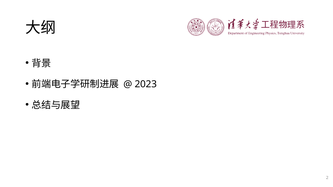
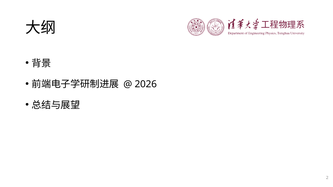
2023: 2023 -> 2026
